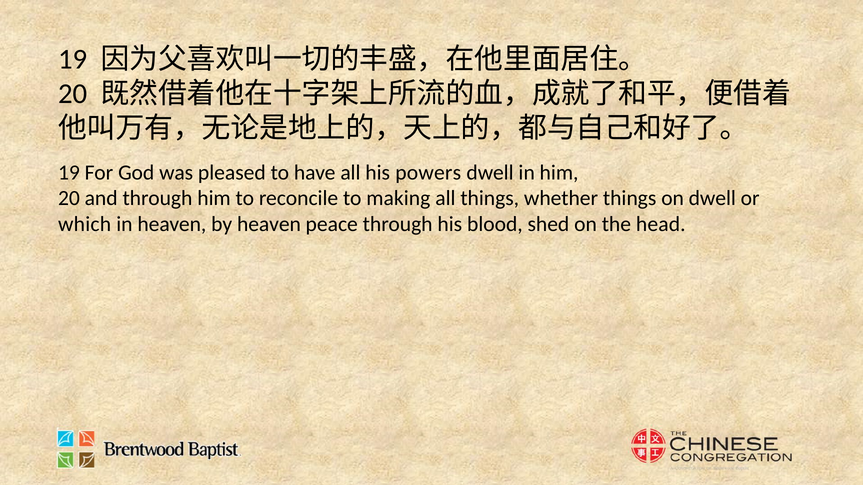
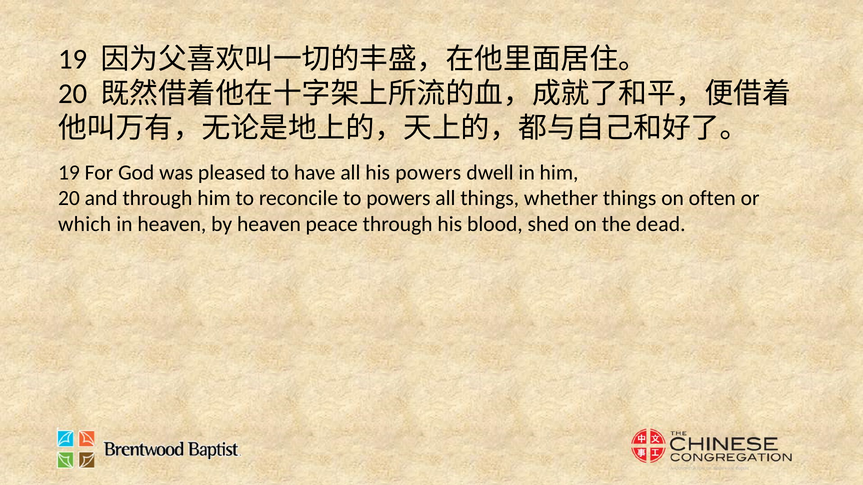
to making: making -> powers
on dwell: dwell -> often
head: head -> dead
